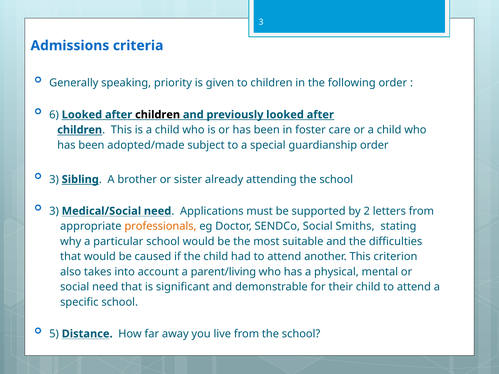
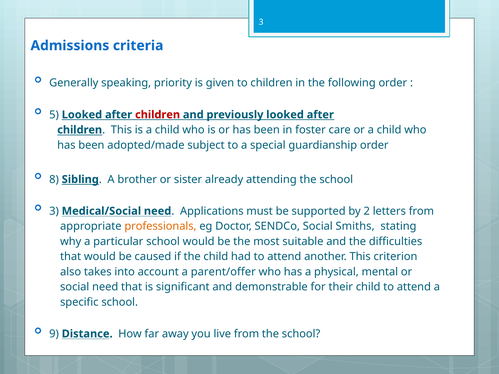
6: 6 -> 5
children at (158, 115) colour: black -> red
3 at (54, 180): 3 -> 8
parent/living: parent/living -> parent/offer
5: 5 -> 9
